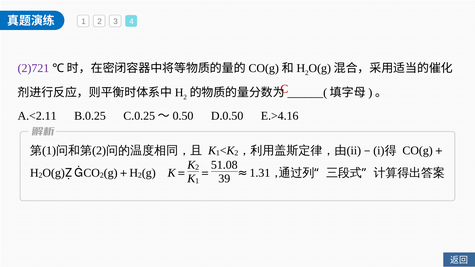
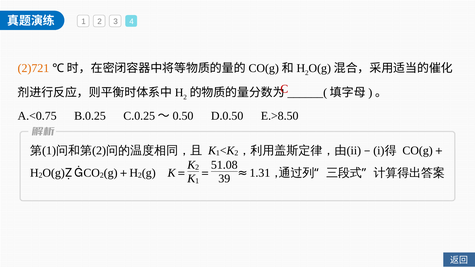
2)721 colour: purple -> orange
A.<2.11: A.<2.11 -> A.<0.75
E.>4.16: E.>4.16 -> E.>8.50
